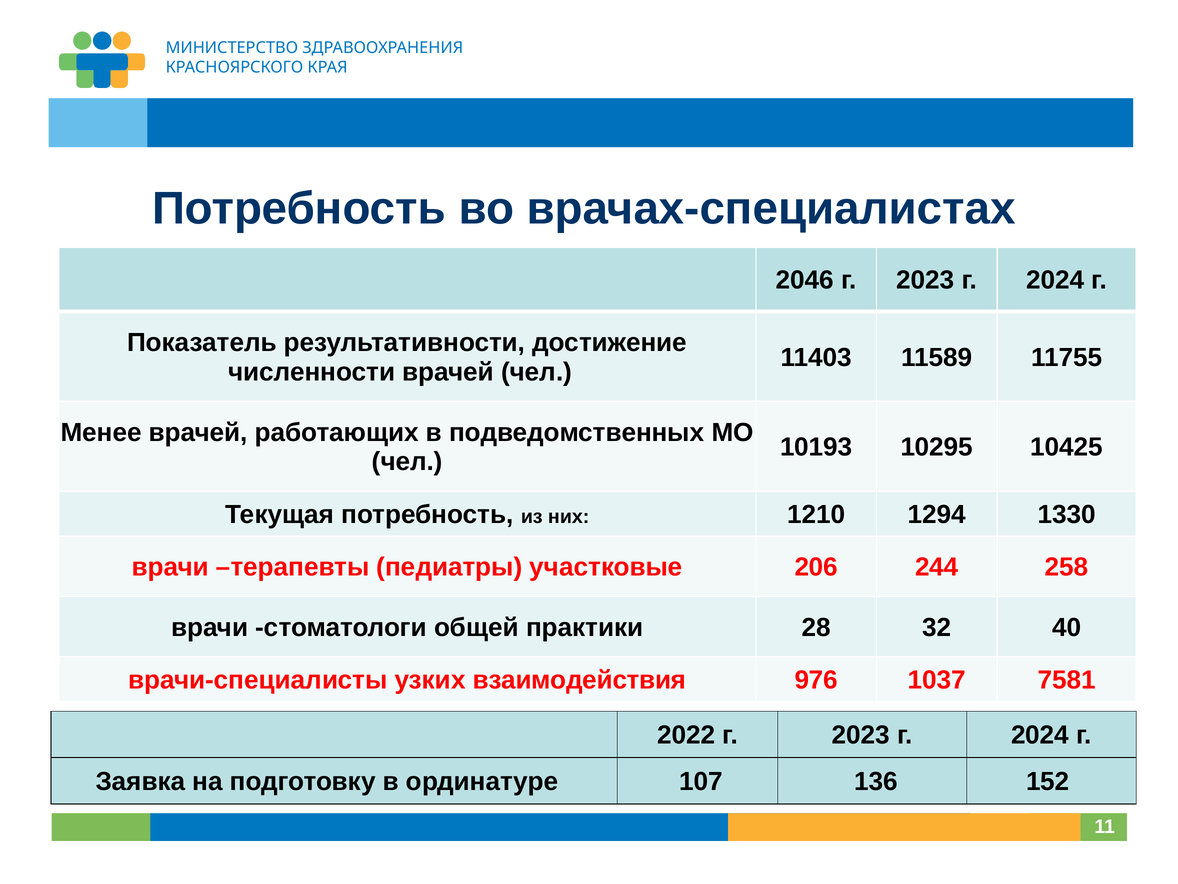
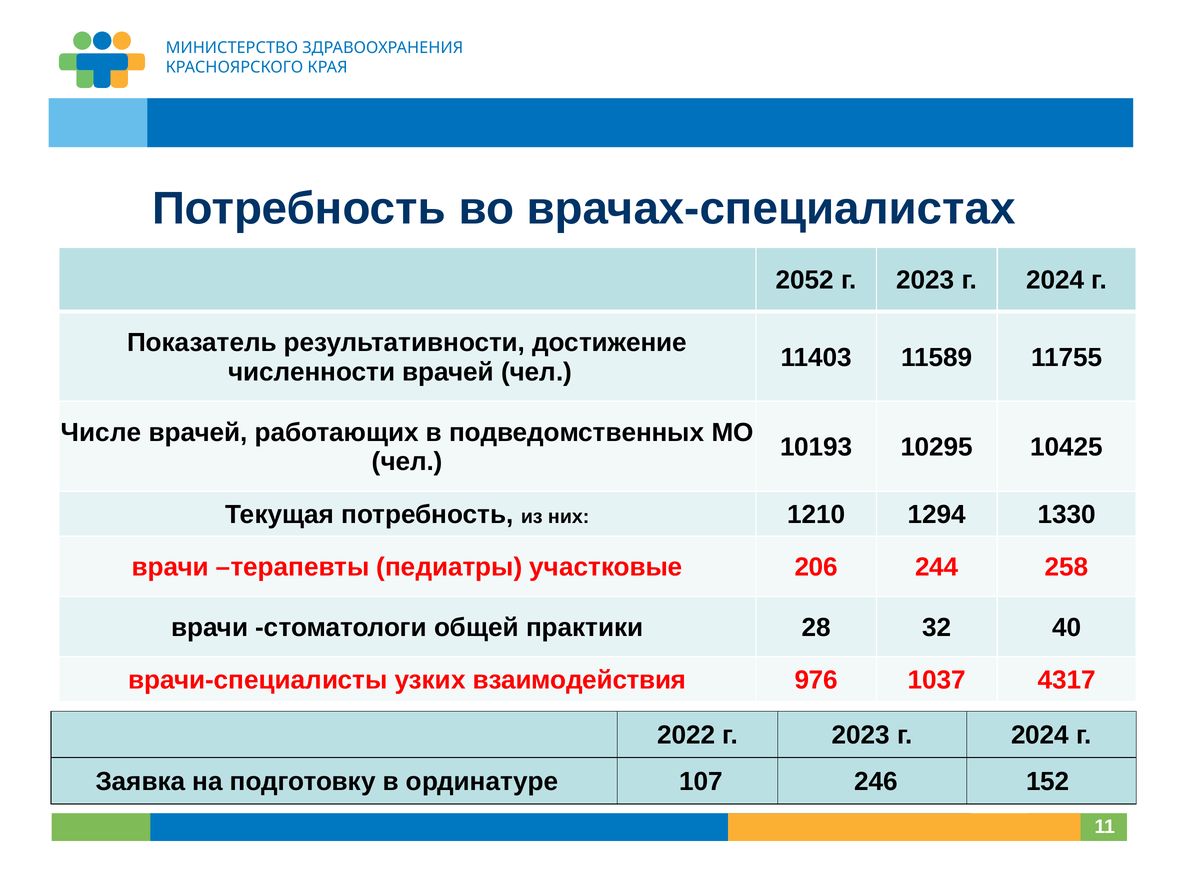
2046: 2046 -> 2052
Менее: Менее -> Числе
7581: 7581 -> 4317
136: 136 -> 246
